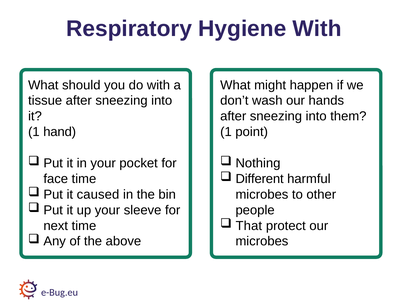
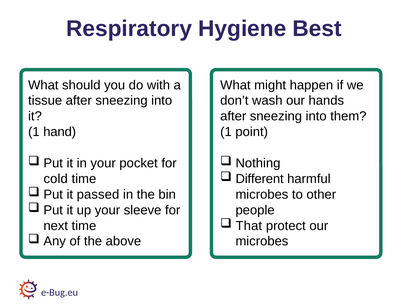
Hygiene With: With -> Best
face: face -> cold
caused: caused -> passed
